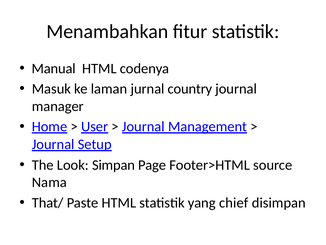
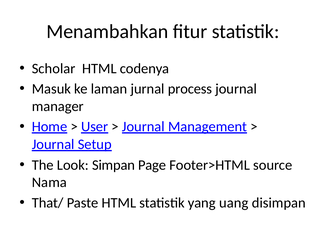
Manual: Manual -> Scholar
country: country -> process
chief: chief -> uang
